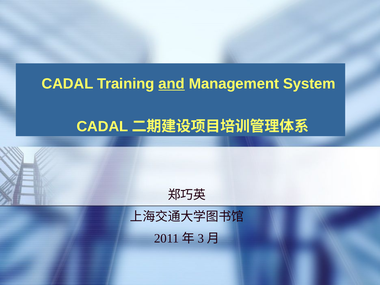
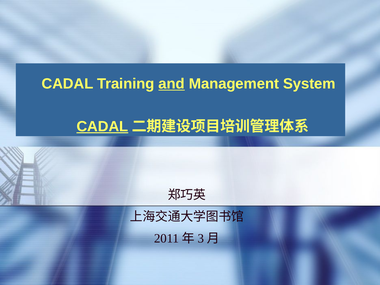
CADAL at (102, 126) underline: none -> present
